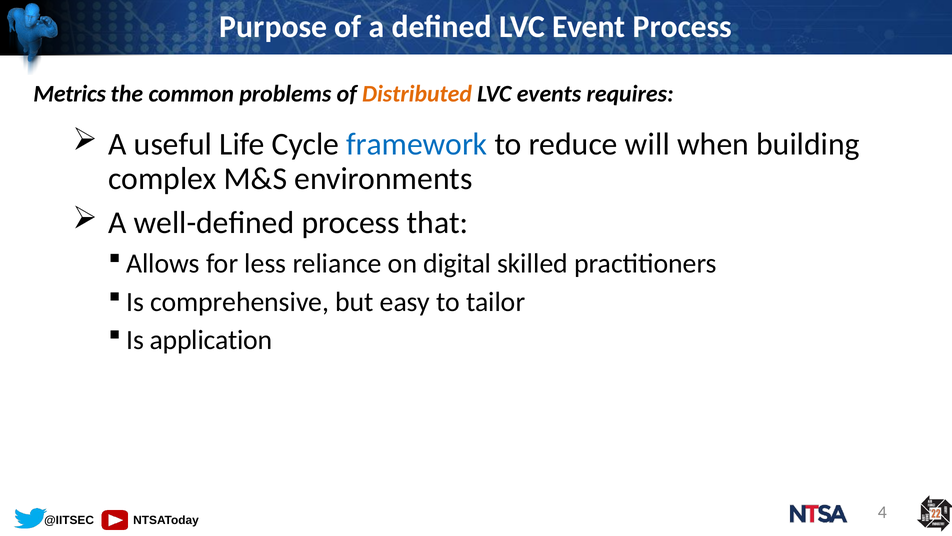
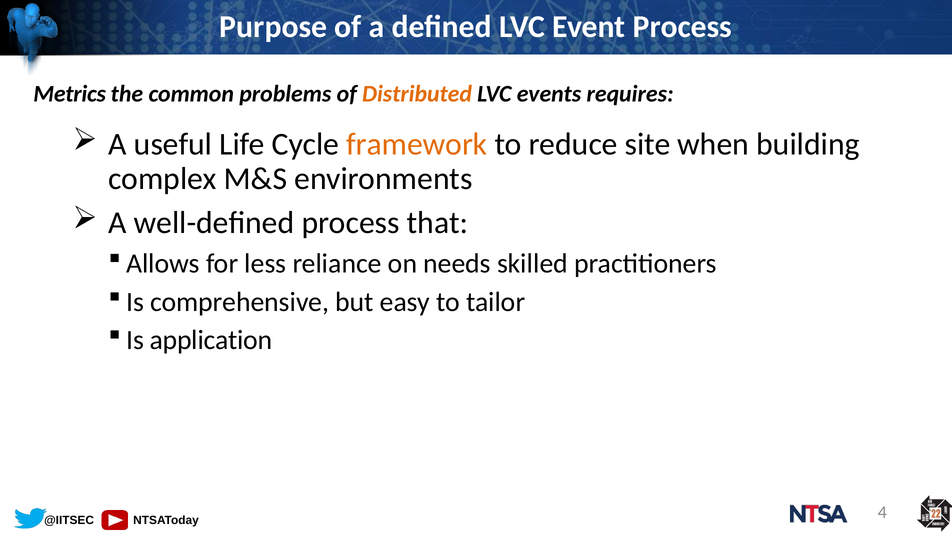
framework colour: blue -> orange
will: will -> site
digital: digital -> needs
